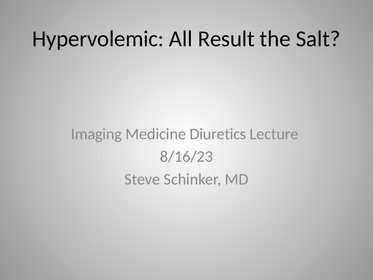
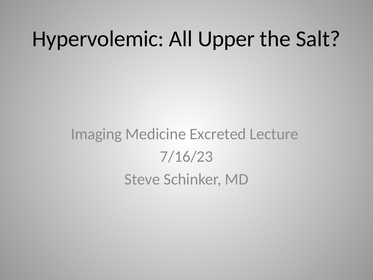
Result: Result -> Upper
Diuretics: Diuretics -> Excreted
8/16/23: 8/16/23 -> 7/16/23
